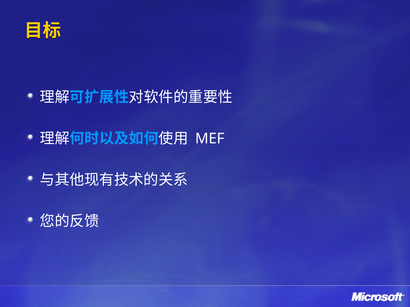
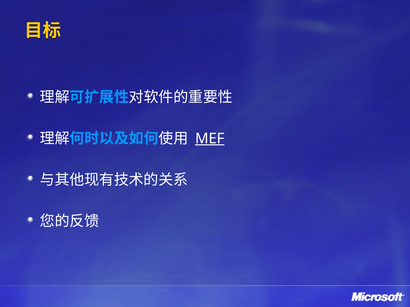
MEF underline: none -> present
